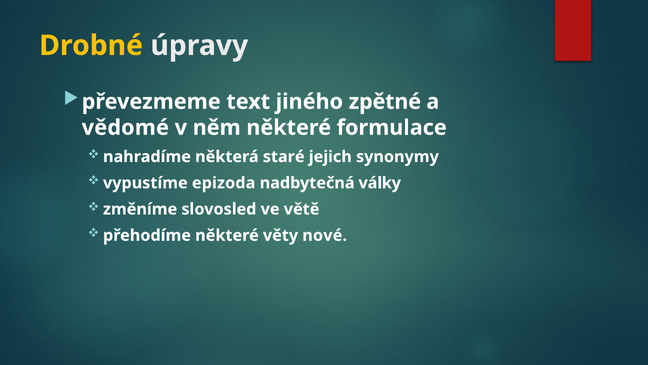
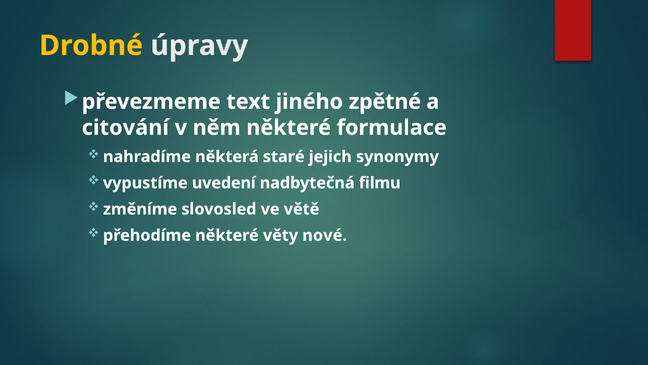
vědomé: vědomé -> citování
epizoda: epizoda -> uvedení
války: války -> filmu
